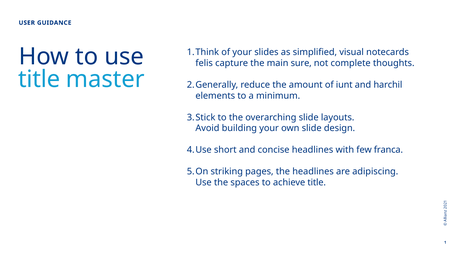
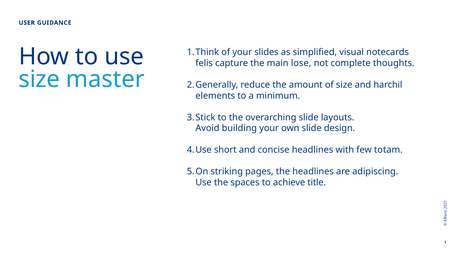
sure: sure -> lose
title at (39, 79): title -> size
of iunt: iunt -> size
franca: franca -> totam
